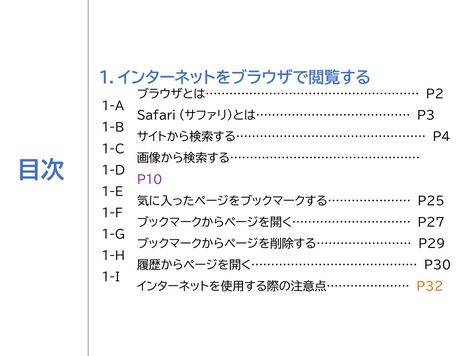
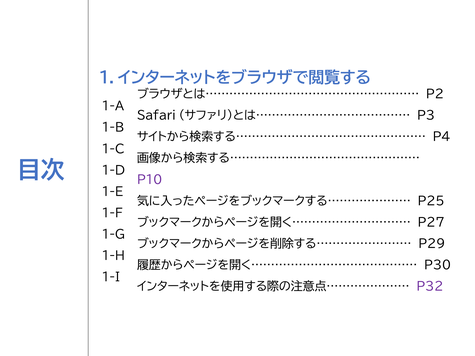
P32 colour: orange -> purple
